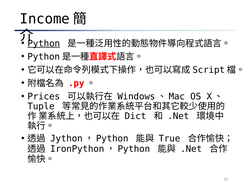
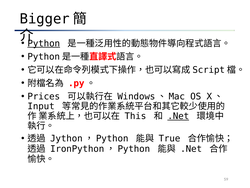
Income: Income -> Bigger
Tuple: Tuple -> Input
Dict: Dict -> This
.Net at (178, 116) underline: none -> present
